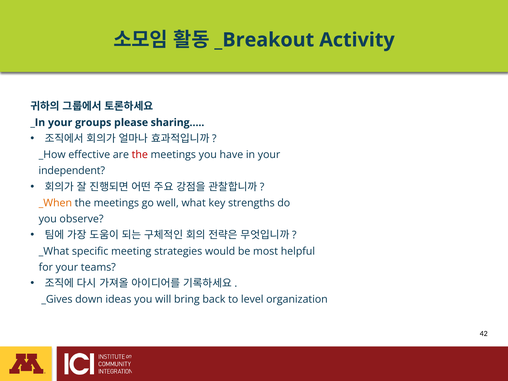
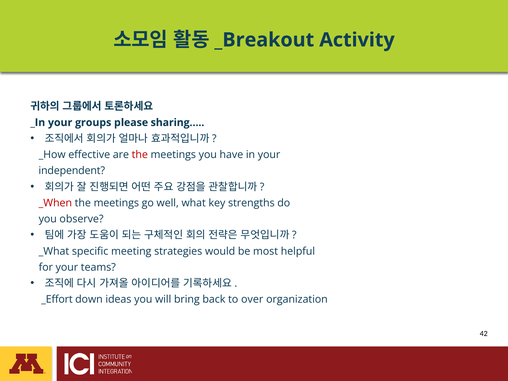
_When colour: orange -> red
_Gives: _Gives -> _Effort
level: level -> over
